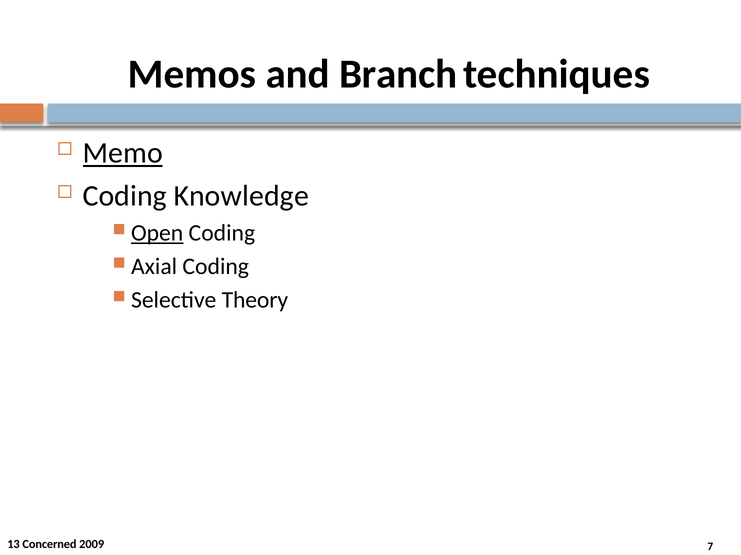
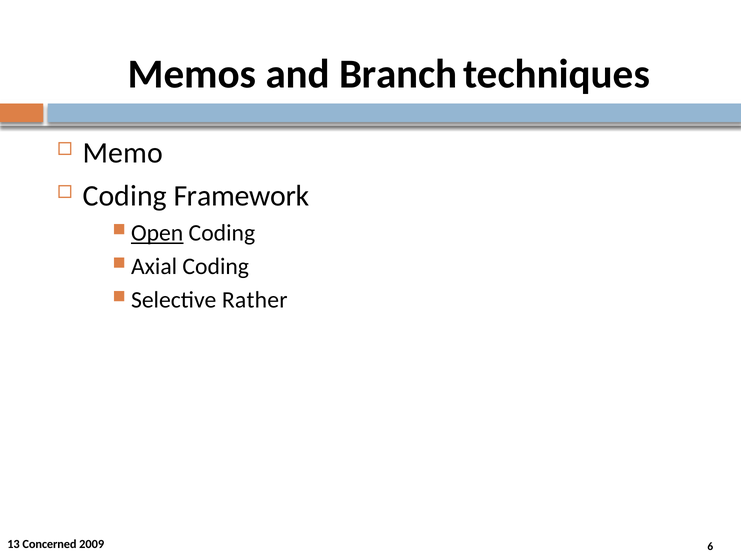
Memo underline: present -> none
Knowledge: Knowledge -> Framework
Theory: Theory -> Rather
7: 7 -> 6
